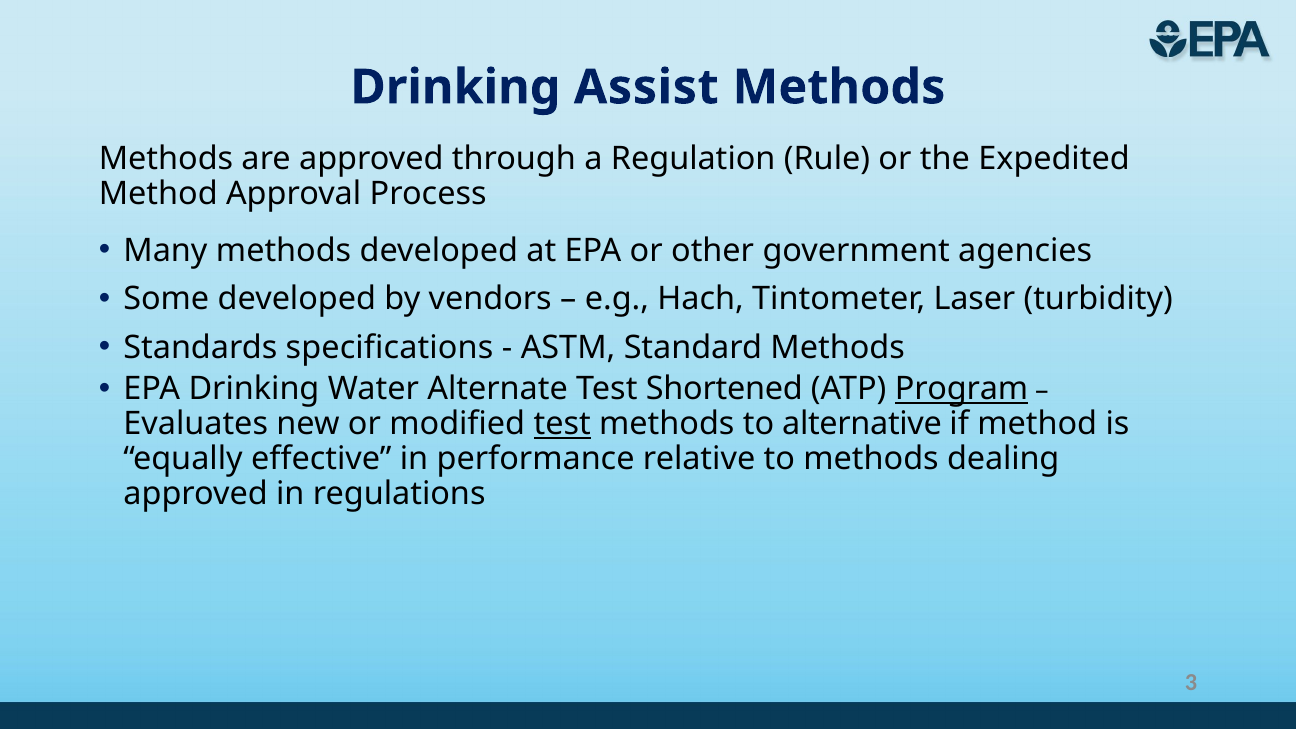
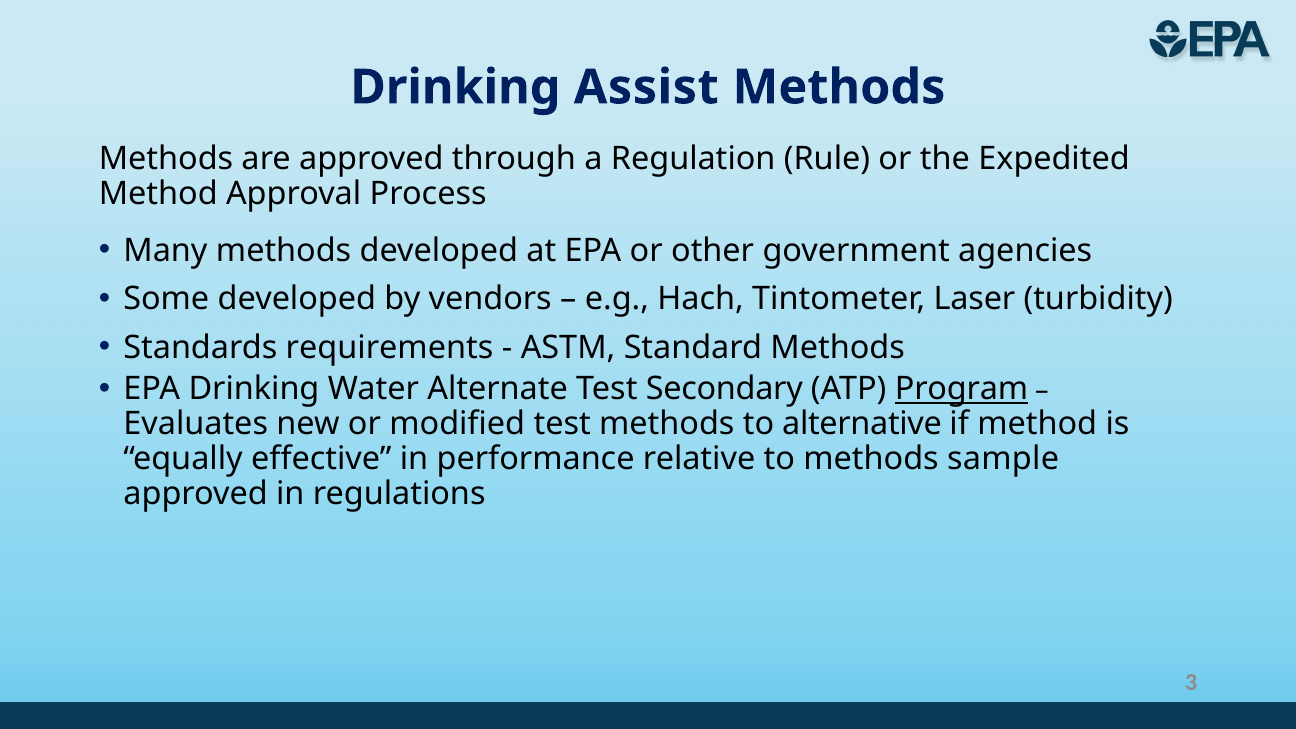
specifications: specifications -> requirements
Shortened: Shortened -> Secondary
test at (562, 424) underline: present -> none
dealing: dealing -> sample
